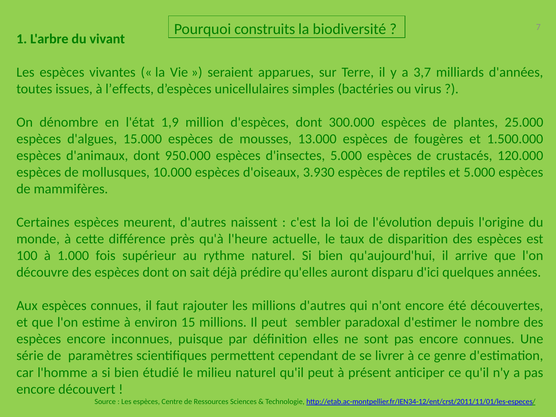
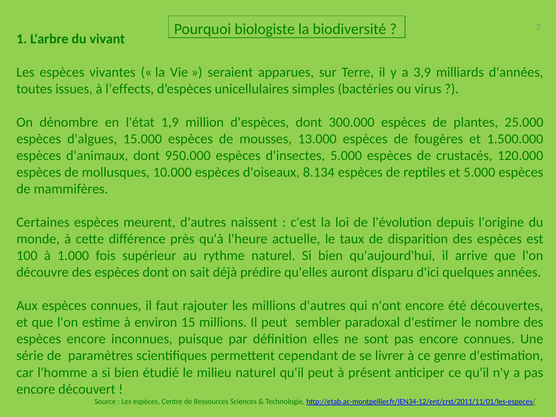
construits: construits -> biologiste
3,7: 3,7 -> 3,9
3.930: 3.930 -> 8.134
